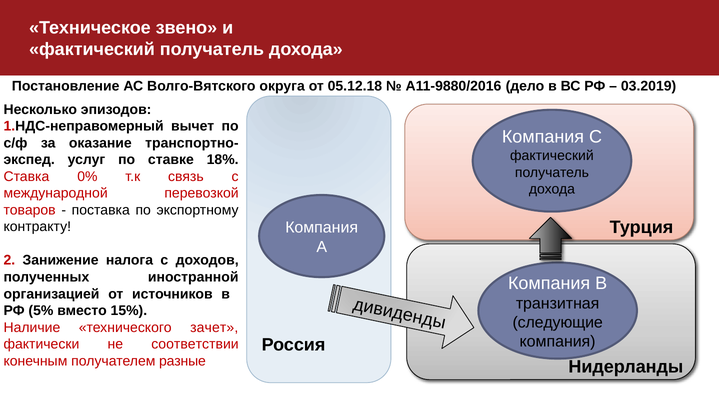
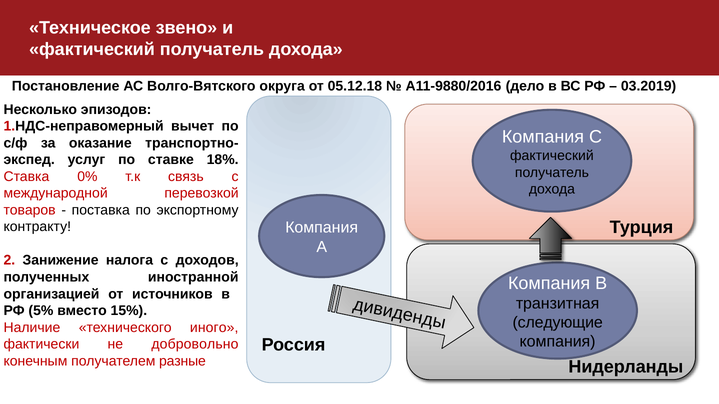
зачет: зачет -> иного
соответствии: соответствии -> добровольно
